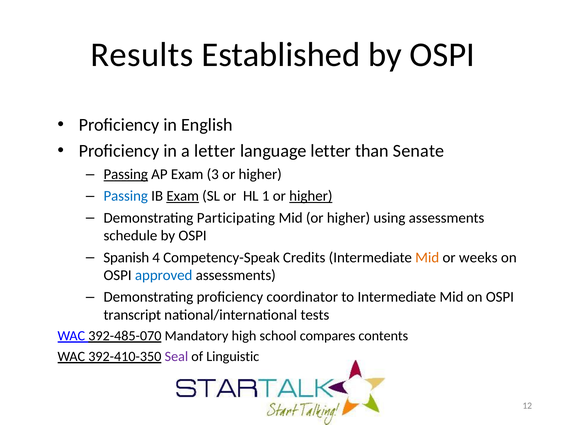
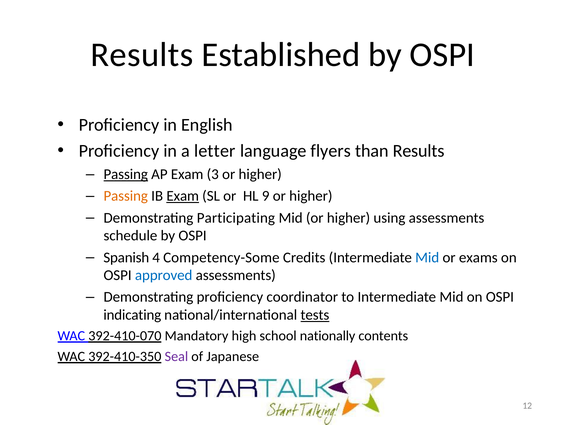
language letter: letter -> flyers
than Senate: Senate -> Results
Passing at (126, 196) colour: blue -> orange
1: 1 -> 9
higher at (311, 196) underline: present -> none
Competency-Speak: Competency-Speak -> Competency-Some
Mid at (427, 257) colour: orange -> blue
weeks: weeks -> exams
transcript: transcript -> indicating
tests underline: none -> present
392-485-070: 392-485-070 -> 392-410-070
compares: compares -> nationally
Linguistic: Linguistic -> Japanese
